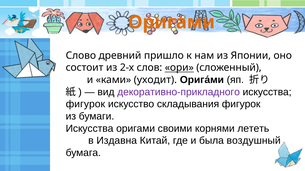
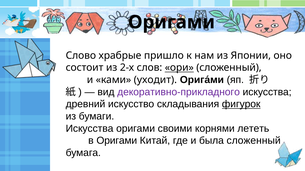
Оригами at (171, 22) colour: orange -> black
древний: древний -> храбрые
фигурок at (85, 104): фигурок -> древний
фигурок at (241, 104) underline: none -> present
в Издавна: Издавна -> Оригами
была воздушный: воздушный -> сложенный
